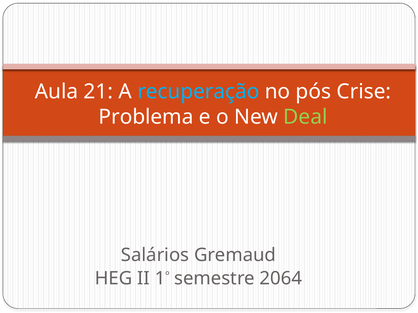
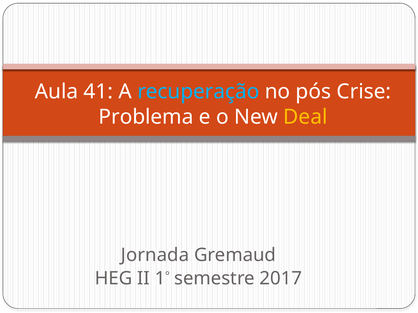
21: 21 -> 41
Deal colour: light green -> yellow
Salários: Salários -> Jornada
2064: 2064 -> 2017
